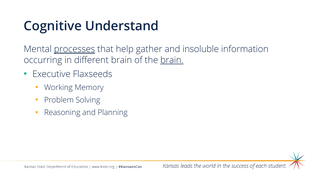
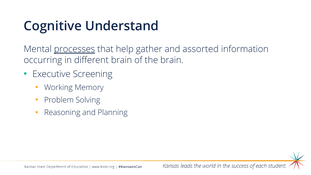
insoluble: insoluble -> assorted
brain at (172, 60) underline: present -> none
Flaxseeds: Flaxseeds -> Screening
